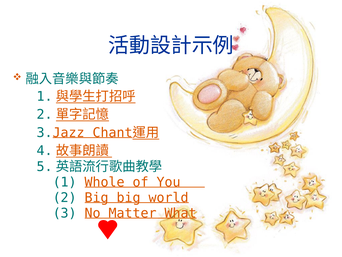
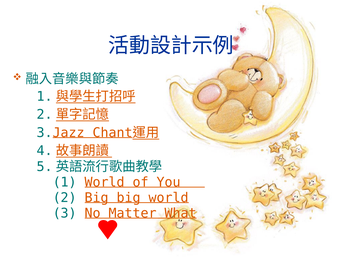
1 Whole: Whole -> World
